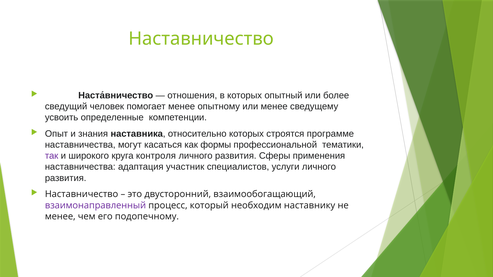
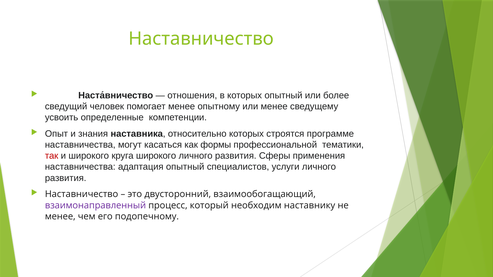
так colour: purple -> red
круга контроля: контроля -> широкого
адаптация участник: участник -> опытный
